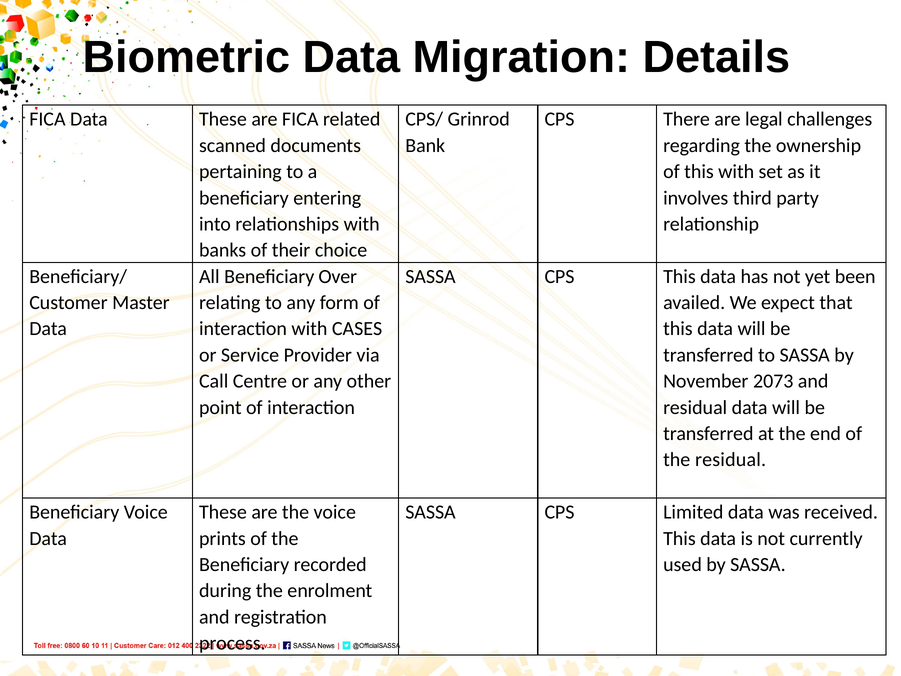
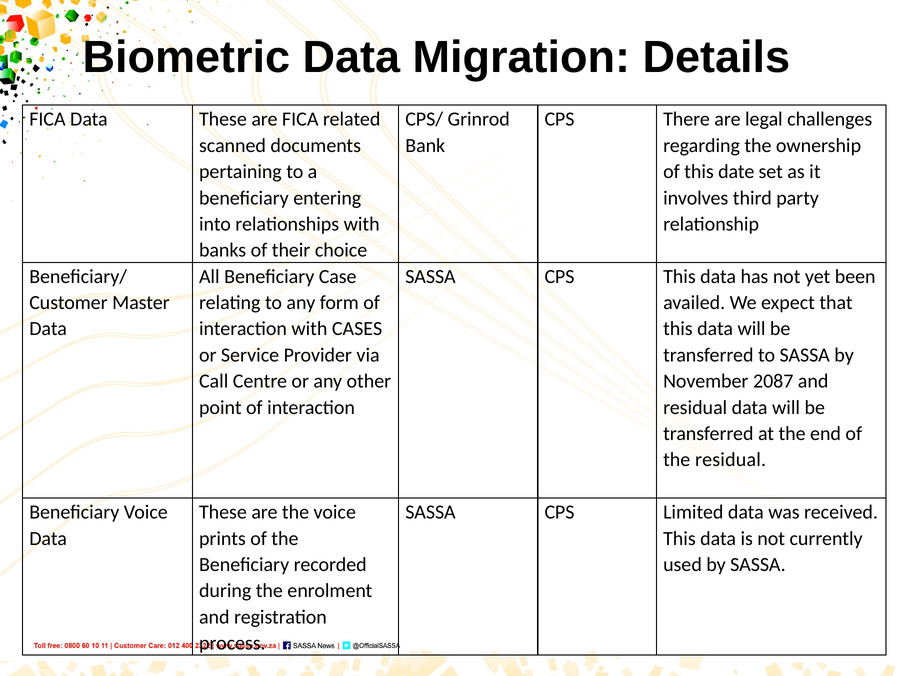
this with: with -> date
Over: Over -> Case
2073: 2073 -> 2087
